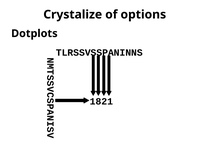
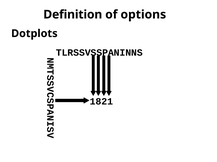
Crystalize: Crystalize -> Definition
